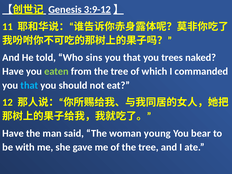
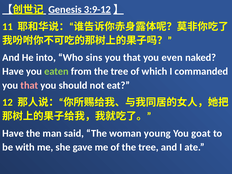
told: told -> into
trees: trees -> even
that at (29, 85) colour: light blue -> pink
bear: bear -> goat
